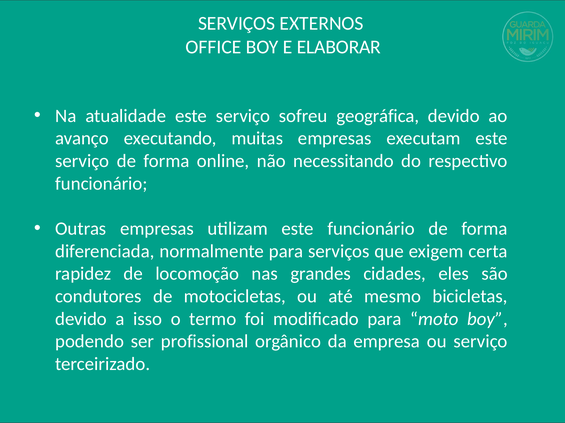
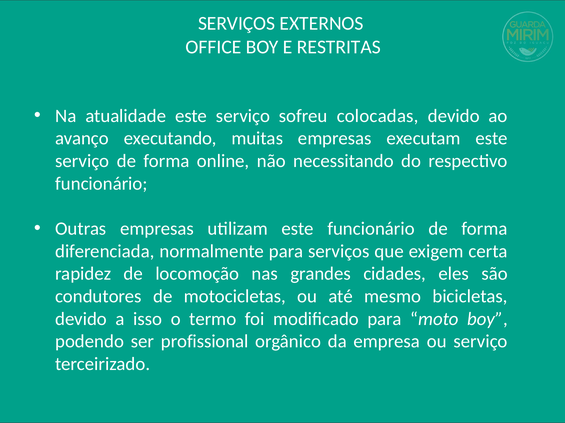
ELABORAR: ELABORAR -> RESTRITAS
geográfica: geográfica -> colocadas
